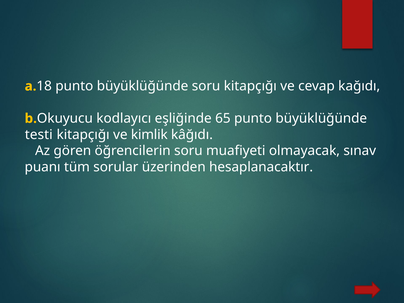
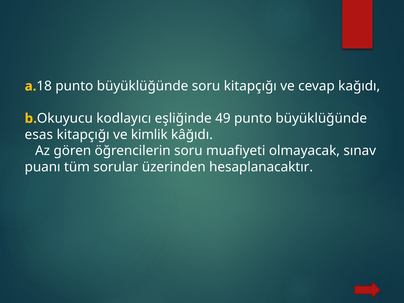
65: 65 -> 49
testi: testi -> esas
